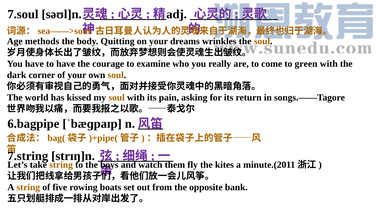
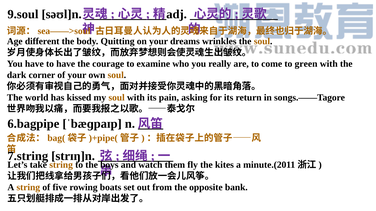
7.soul: 7.soul -> 9.soul
methods: methods -> different
